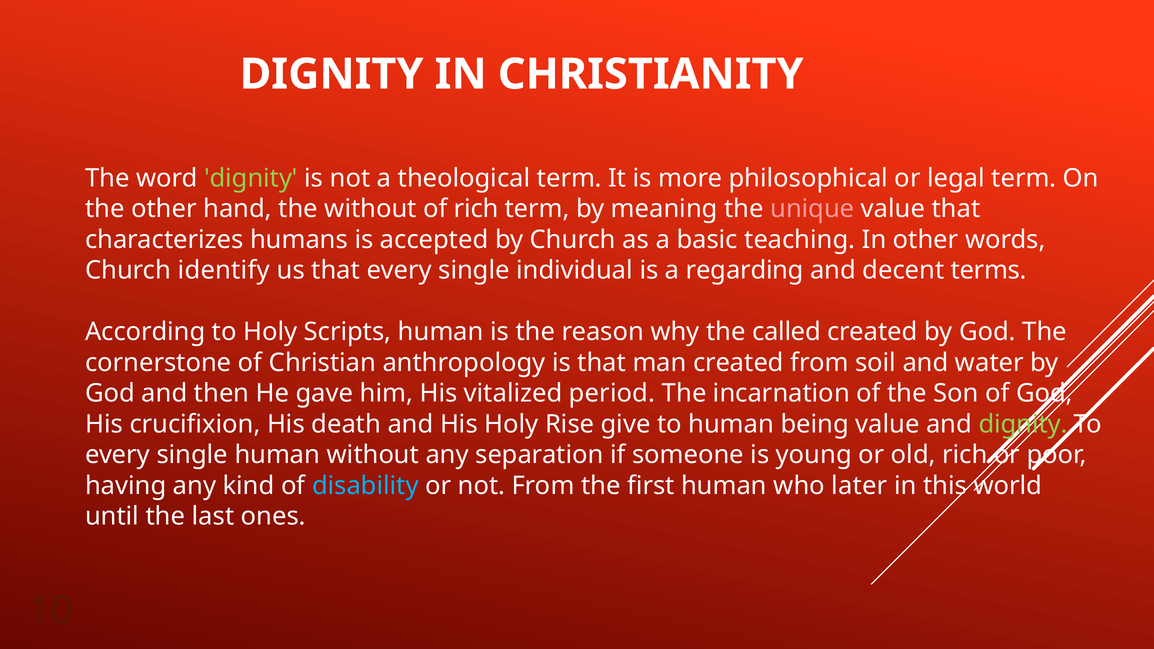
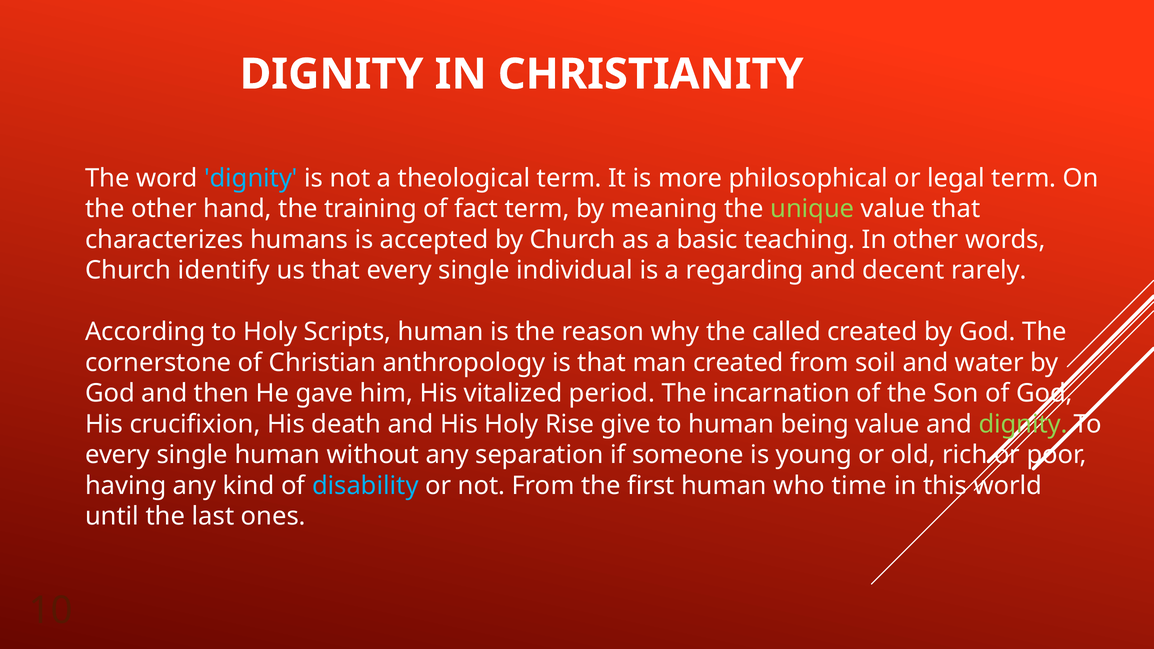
dignity at (251, 178) colour: light green -> light blue
the without: without -> training
of rich: rich -> fact
unique colour: pink -> light green
terms: terms -> rarely
later: later -> time
